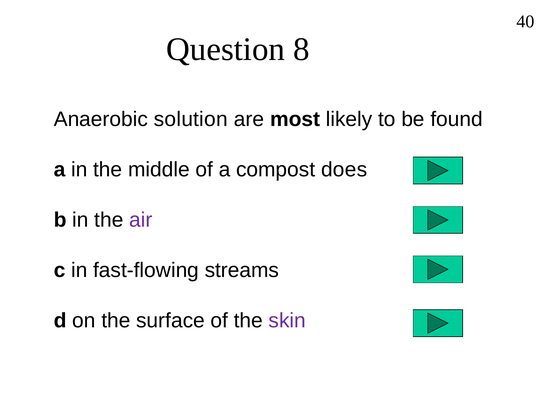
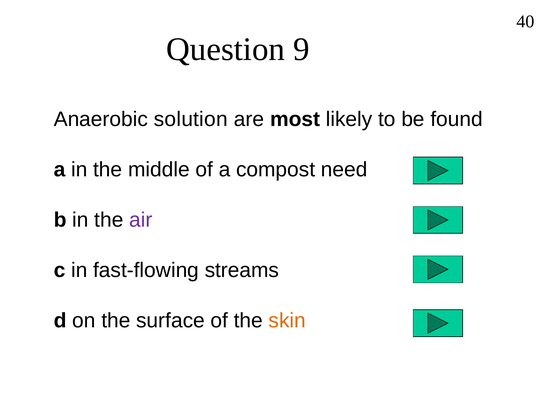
8: 8 -> 9
does: does -> need
skin colour: purple -> orange
